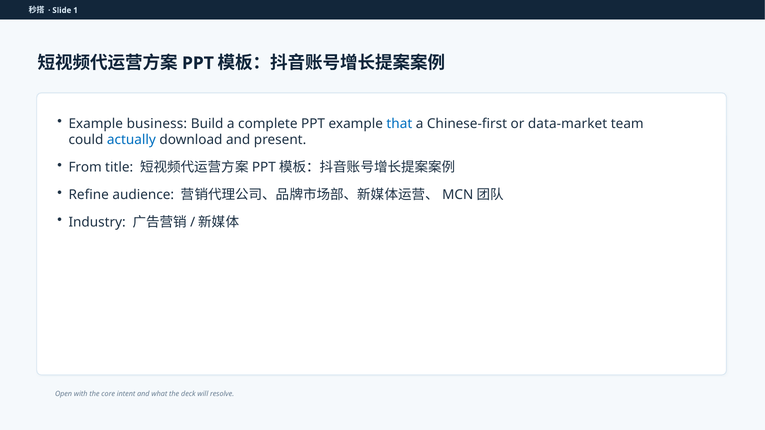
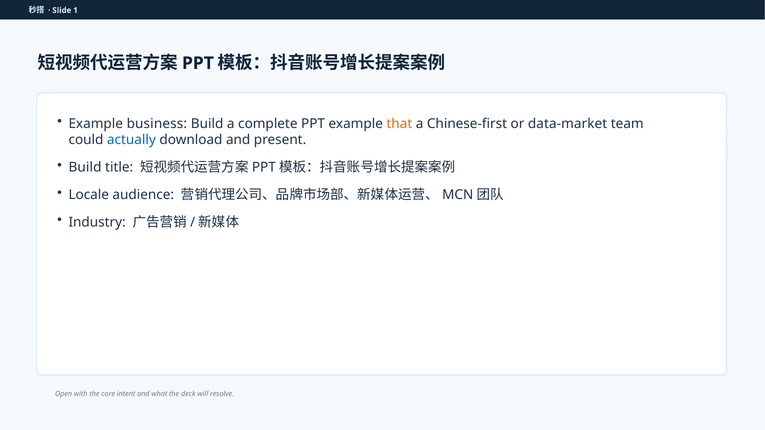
that colour: blue -> orange
From at (85, 167): From -> Build
Refine: Refine -> Locale
